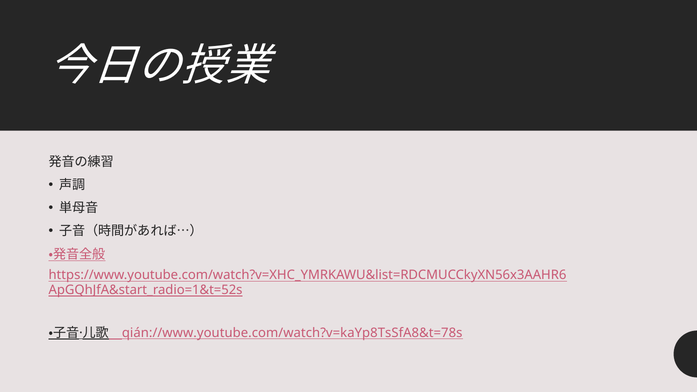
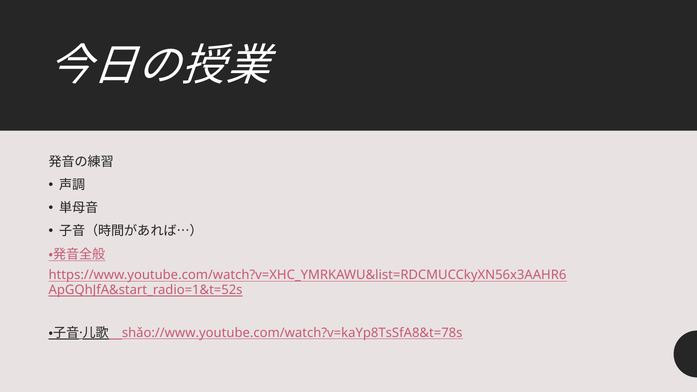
qián://www.youtube.com/watch?v=kaYp8TsSfA8&t=78s: qián://www.youtube.com/watch?v=kaYp8TsSfA8&t=78s -> shǎo://www.youtube.com/watch?v=kaYp8TsSfA8&t=78s
